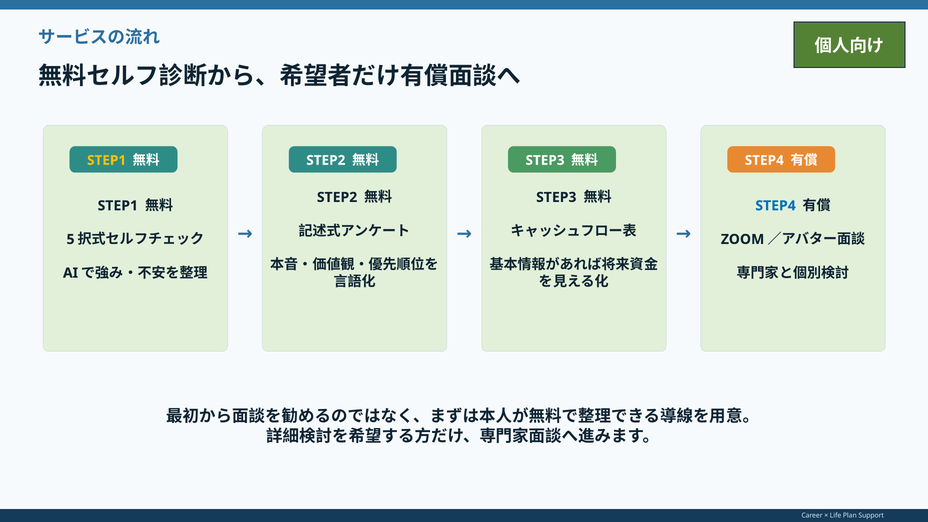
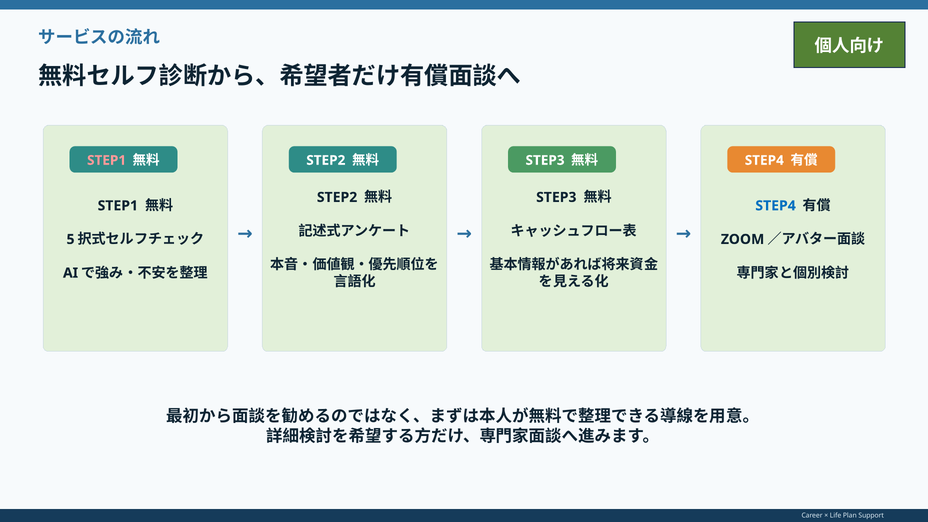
STEP1 at (107, 160) colour: yellow -> pink
